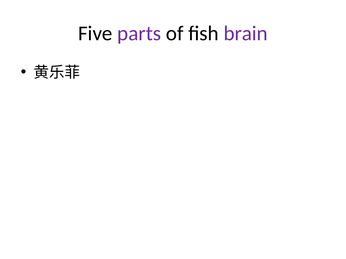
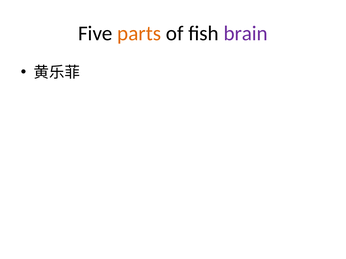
parts colour: purple -> orange
